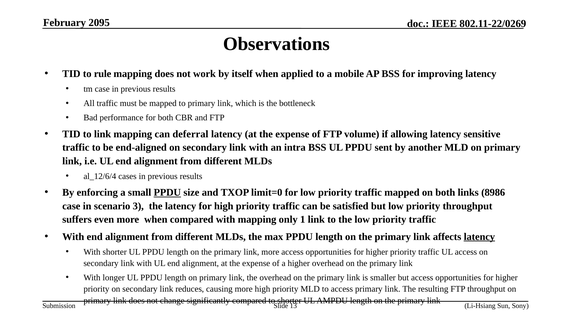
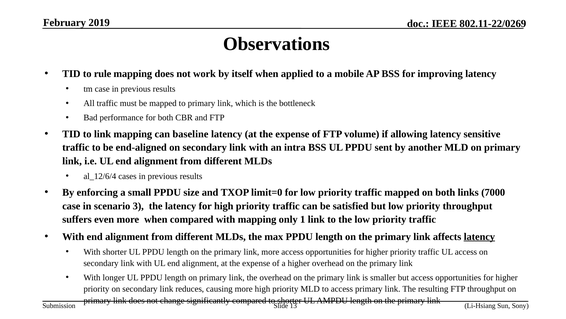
2095: 2095 -> 2019
deferral: deferral -> baseline
PPDU at (167, 192) underline: present -> none
8986: 8986 -> 7000
